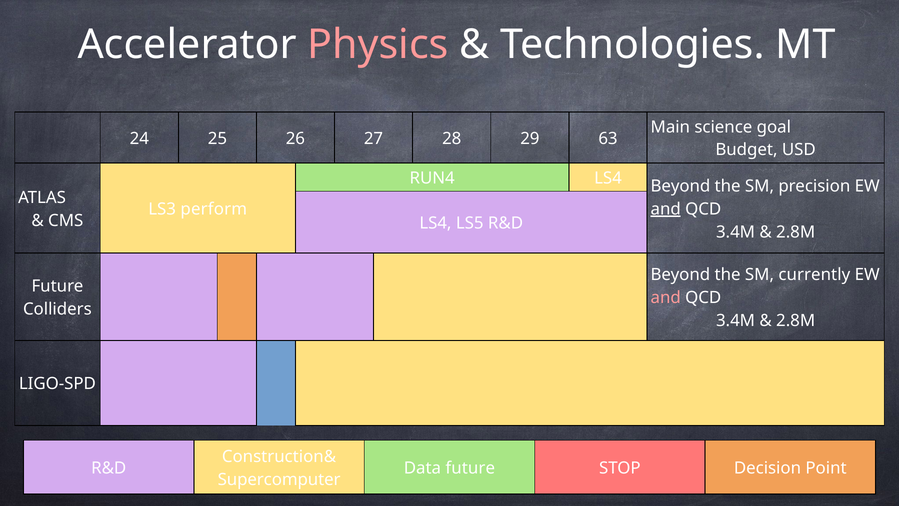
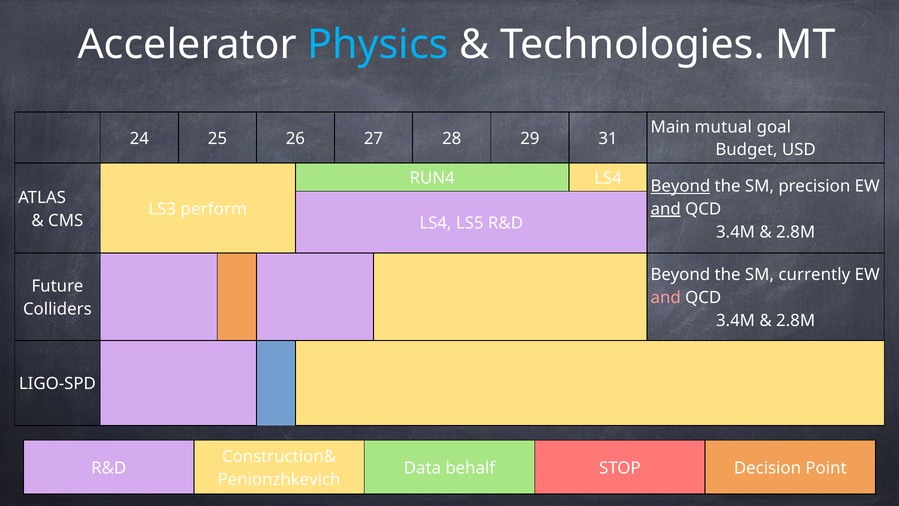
Physics colour: pink -> light blue
science: science -> mutual
63: 63 -> 31
Beyond at (680, 186) underline: none -> present
Data future: future -> behalf
Supercomputer: Supercomputer -> Penionzhkevich
